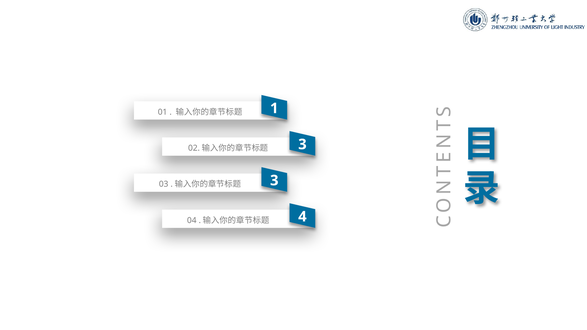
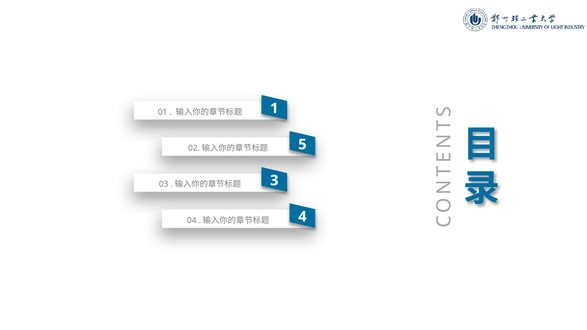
3 at (302, 144): 3 -> 5
